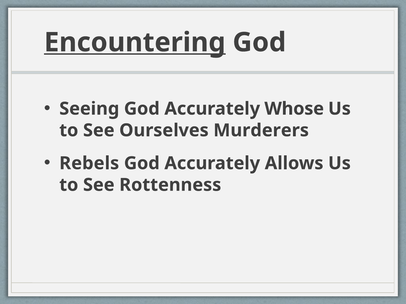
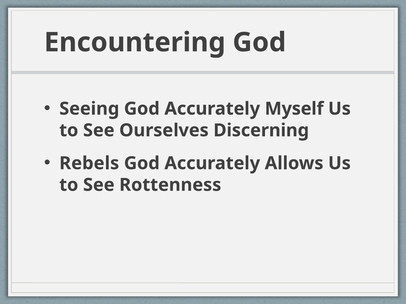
Encountering underline: present -> none
Whose: Whose -> Myself
Murderers: Murderers -> Discerning
